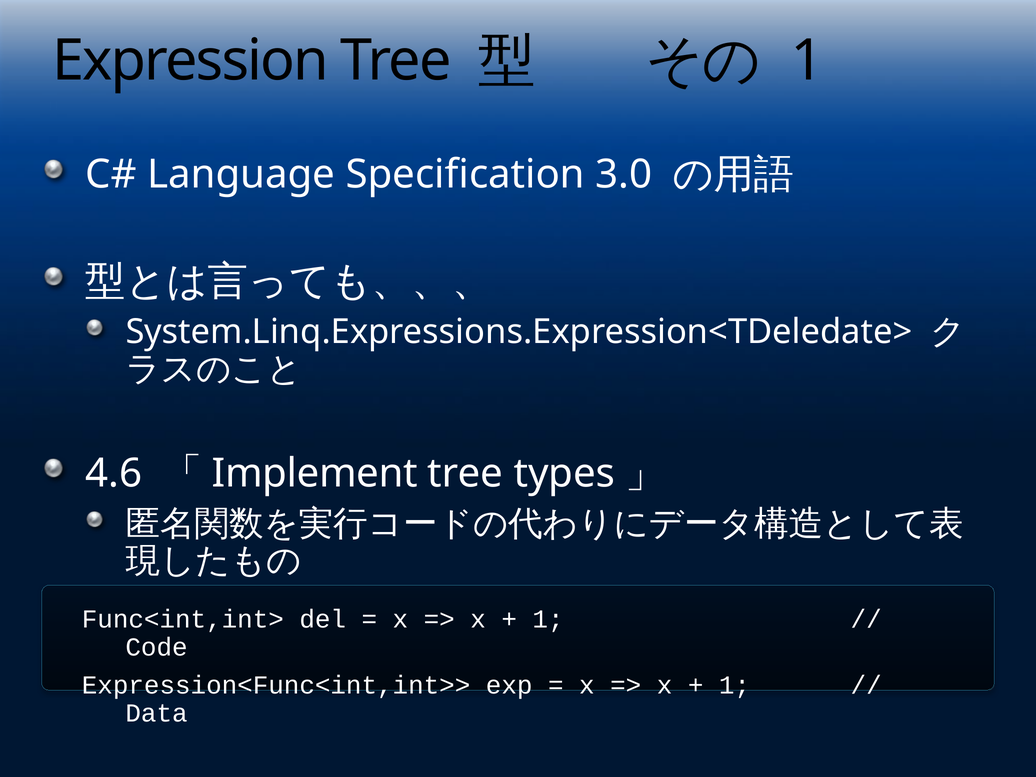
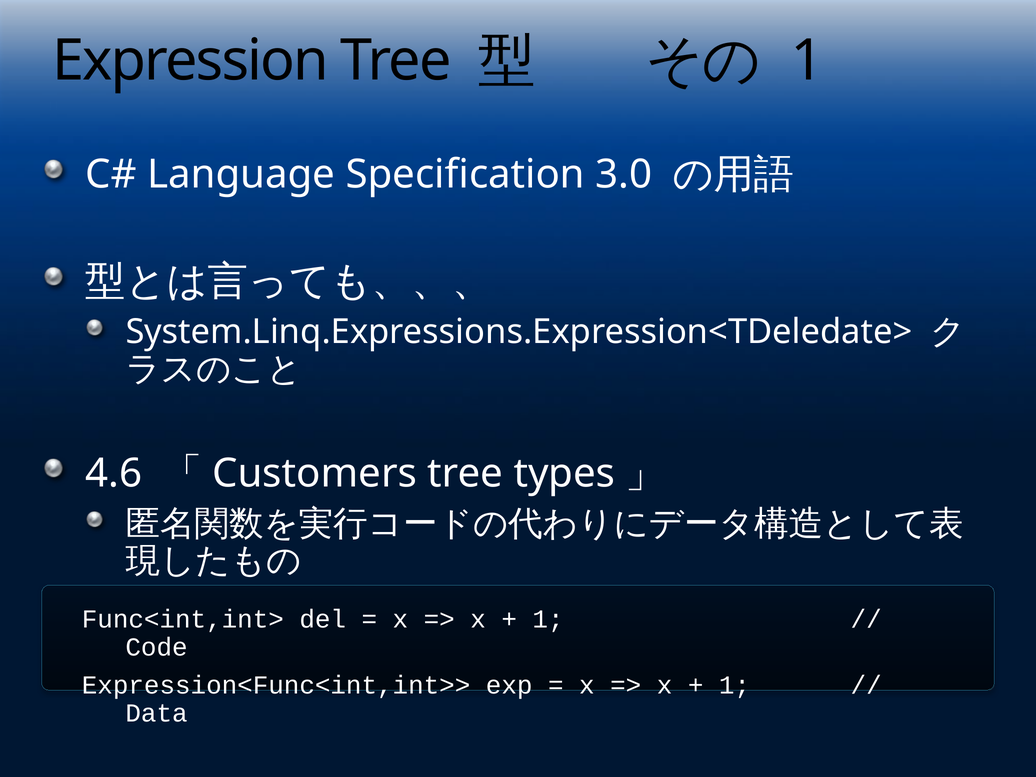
Implement: Implement -> Customers
